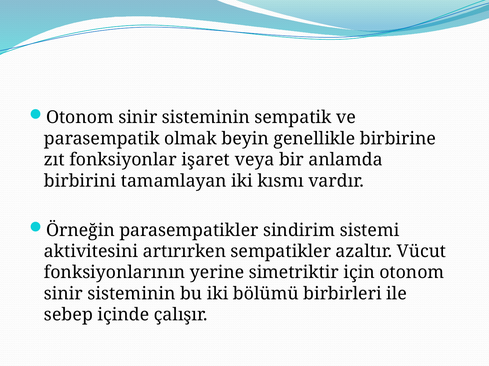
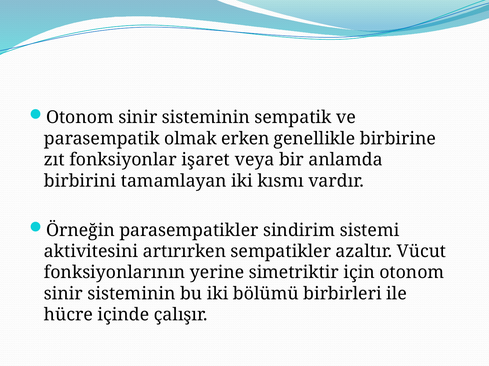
beyin: beyin -> erken
sebep: sebep -> hücre
